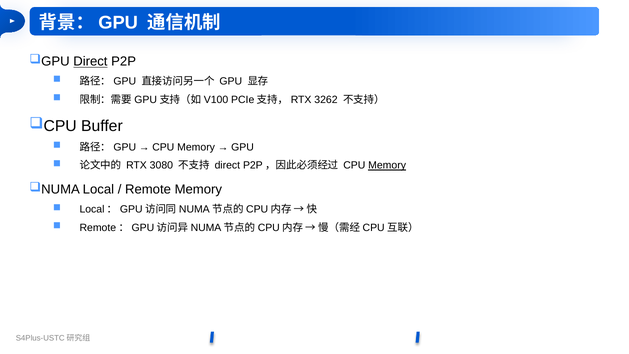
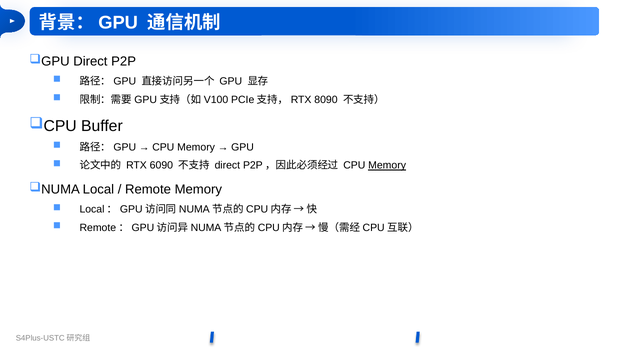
Direct at (90, 61) underline: present -> none
3262: 3262 -> 8090
3080: 3080 -> 6090
